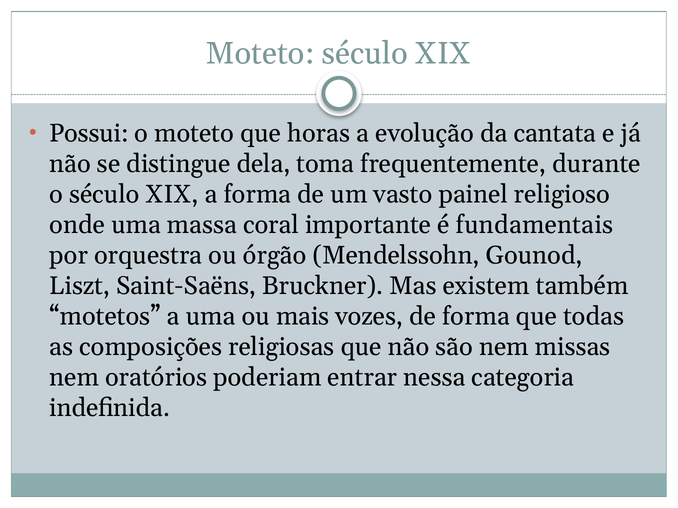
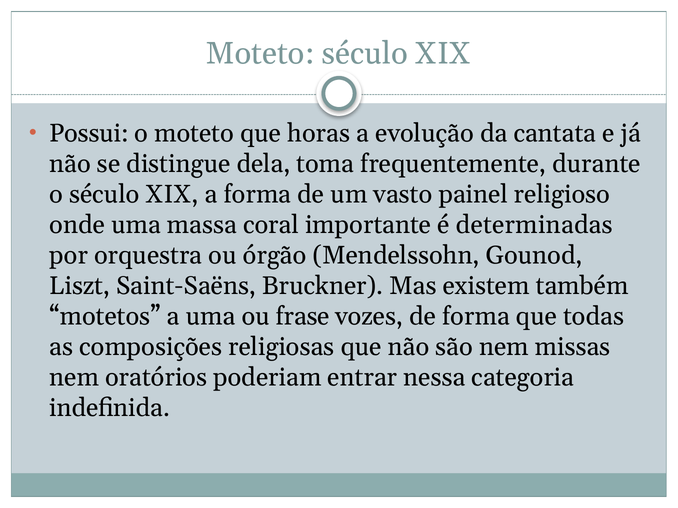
fundamentais: fundamentais -> determinadas
mais: mais -> frase
